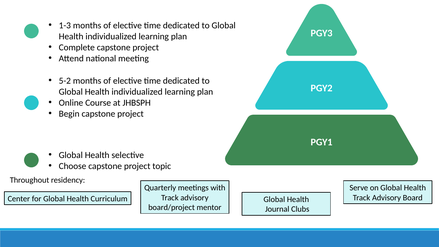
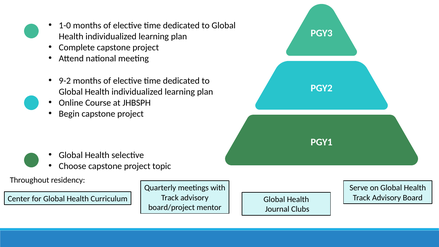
1-3: 1-3 -> 1-0
5-2: 5-2 -> 9-2
